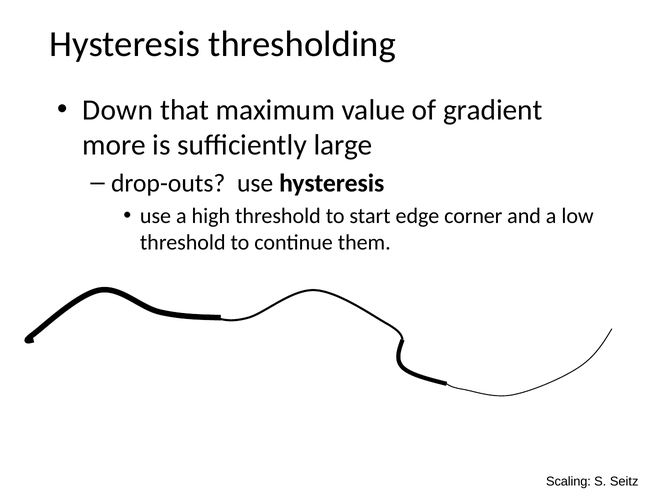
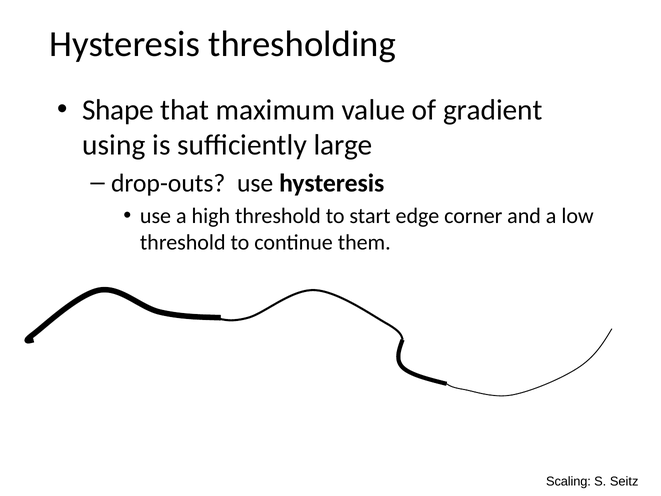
Down: Down -> Shape
more: more -> using
